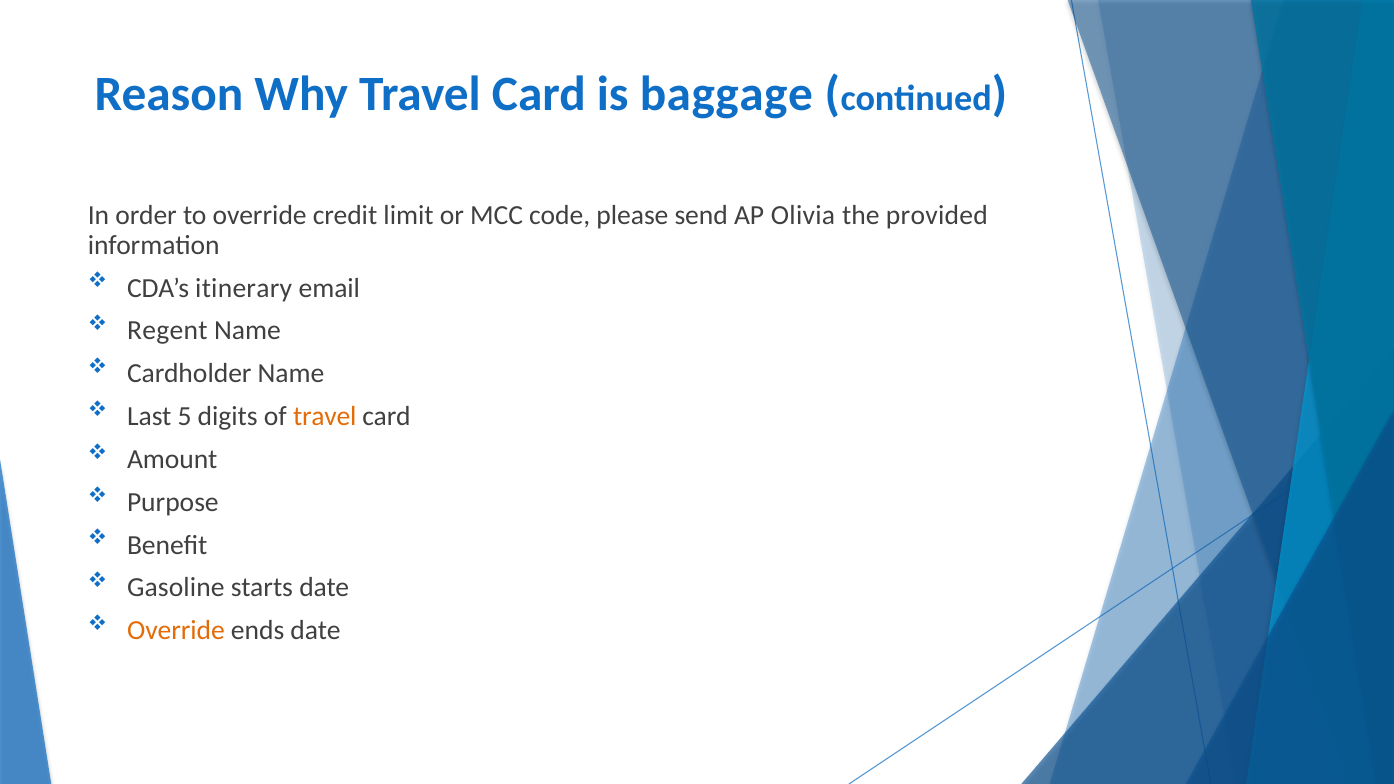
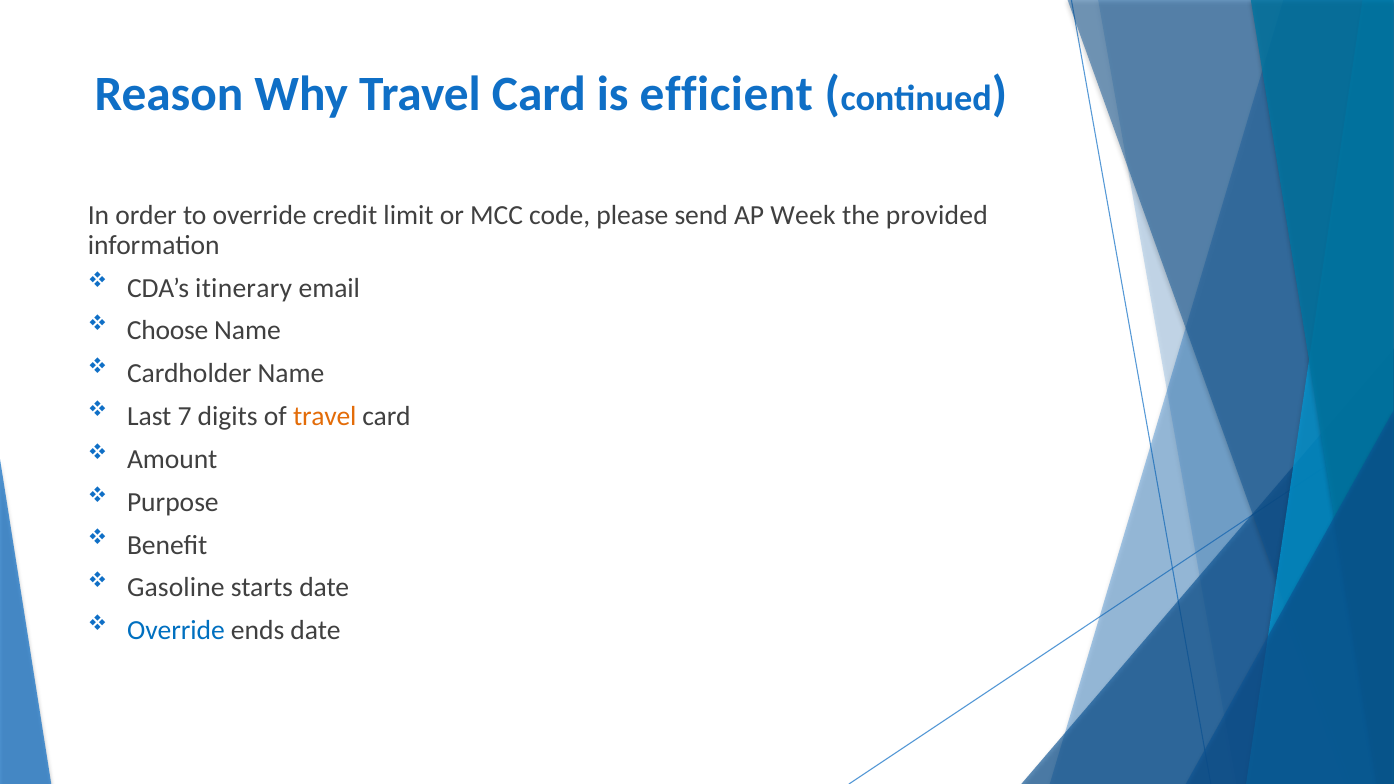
baggage: baggage -> efficient
Olivia: Olivia -> Week
Regent: Regent -> Choose
5: 5 -> 7
Override at (176, 631) colour: orange -> blue
